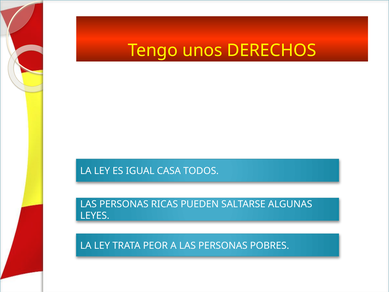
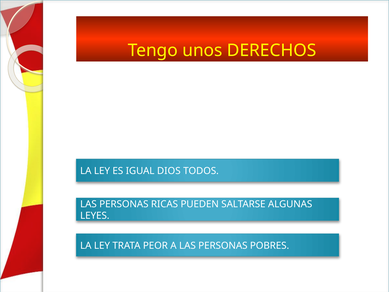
CASA: CASA -> DIOS
